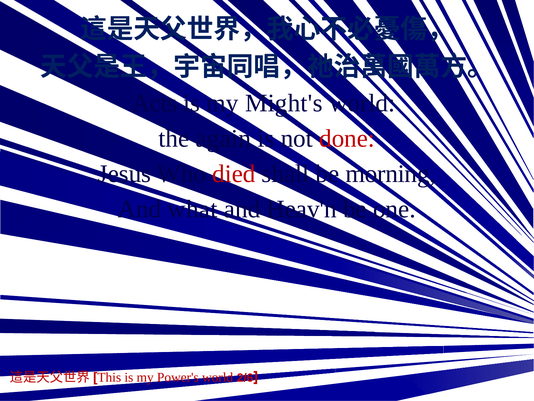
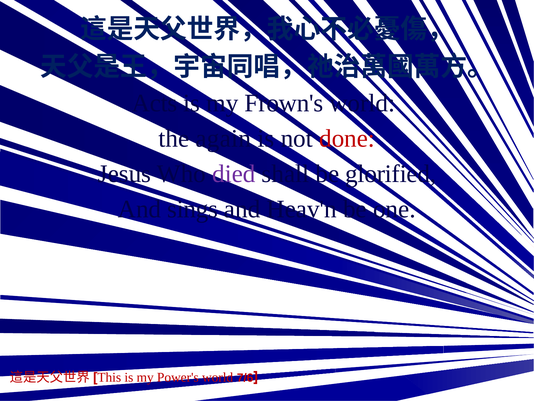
Might's: Might's -> Frown's
died colour: red -> purple
morning: morning -> glorified
what: what -> sings
2/6: 2/6 -> 7/6
